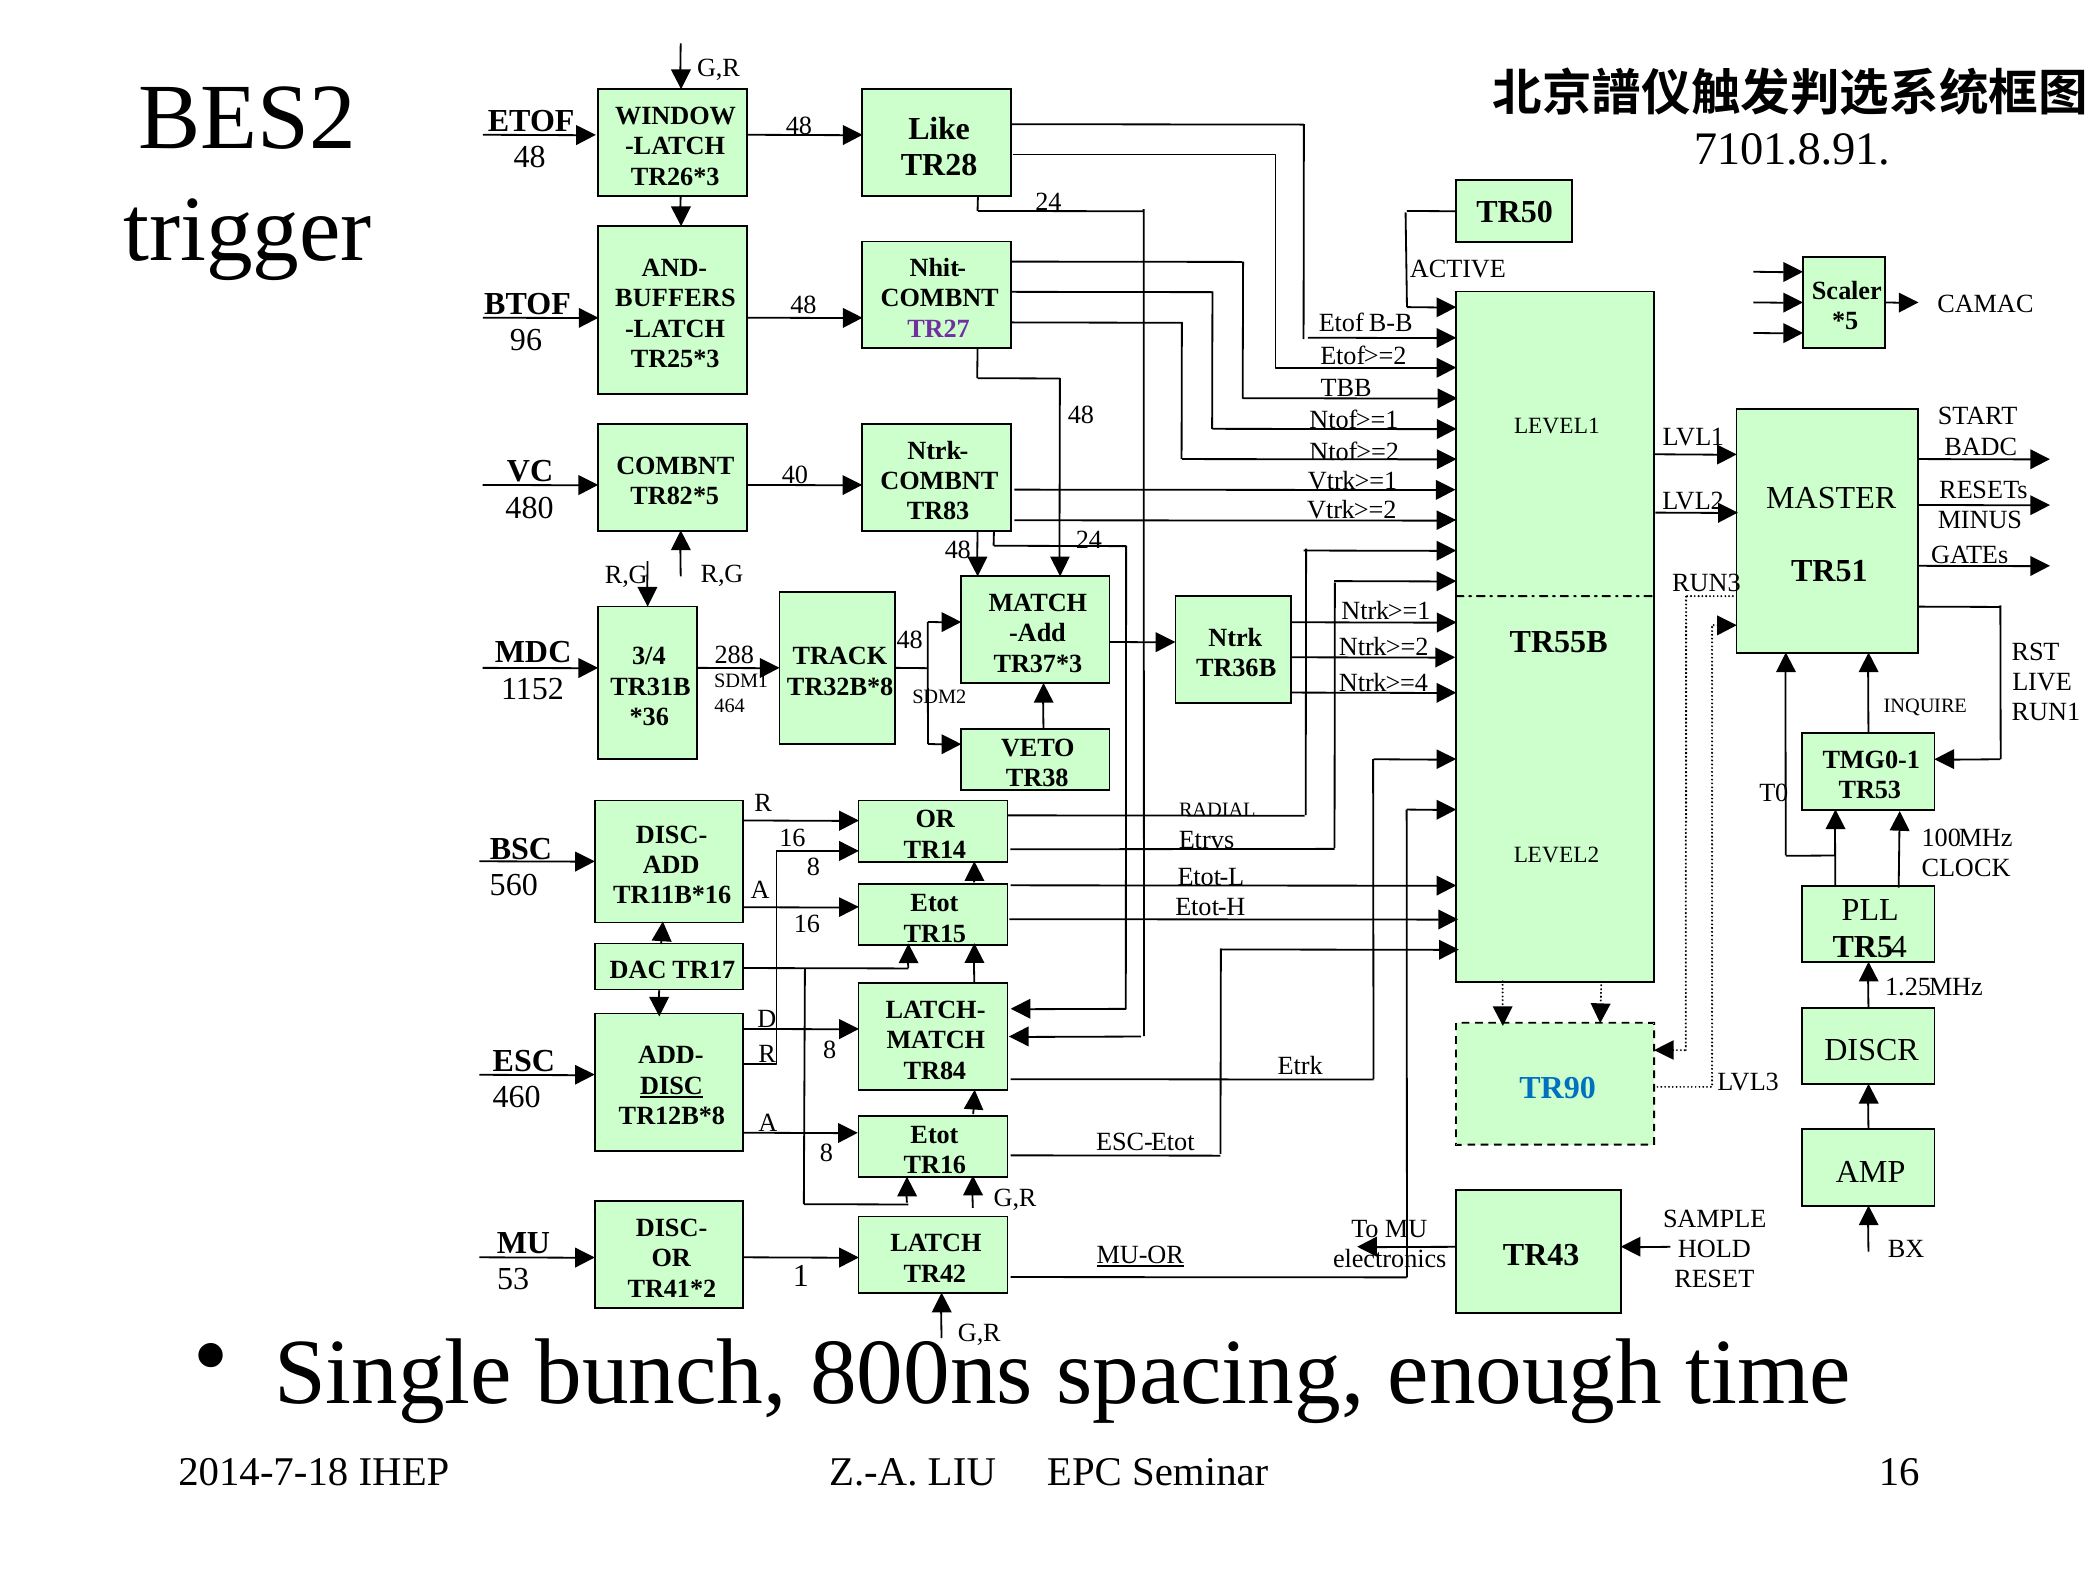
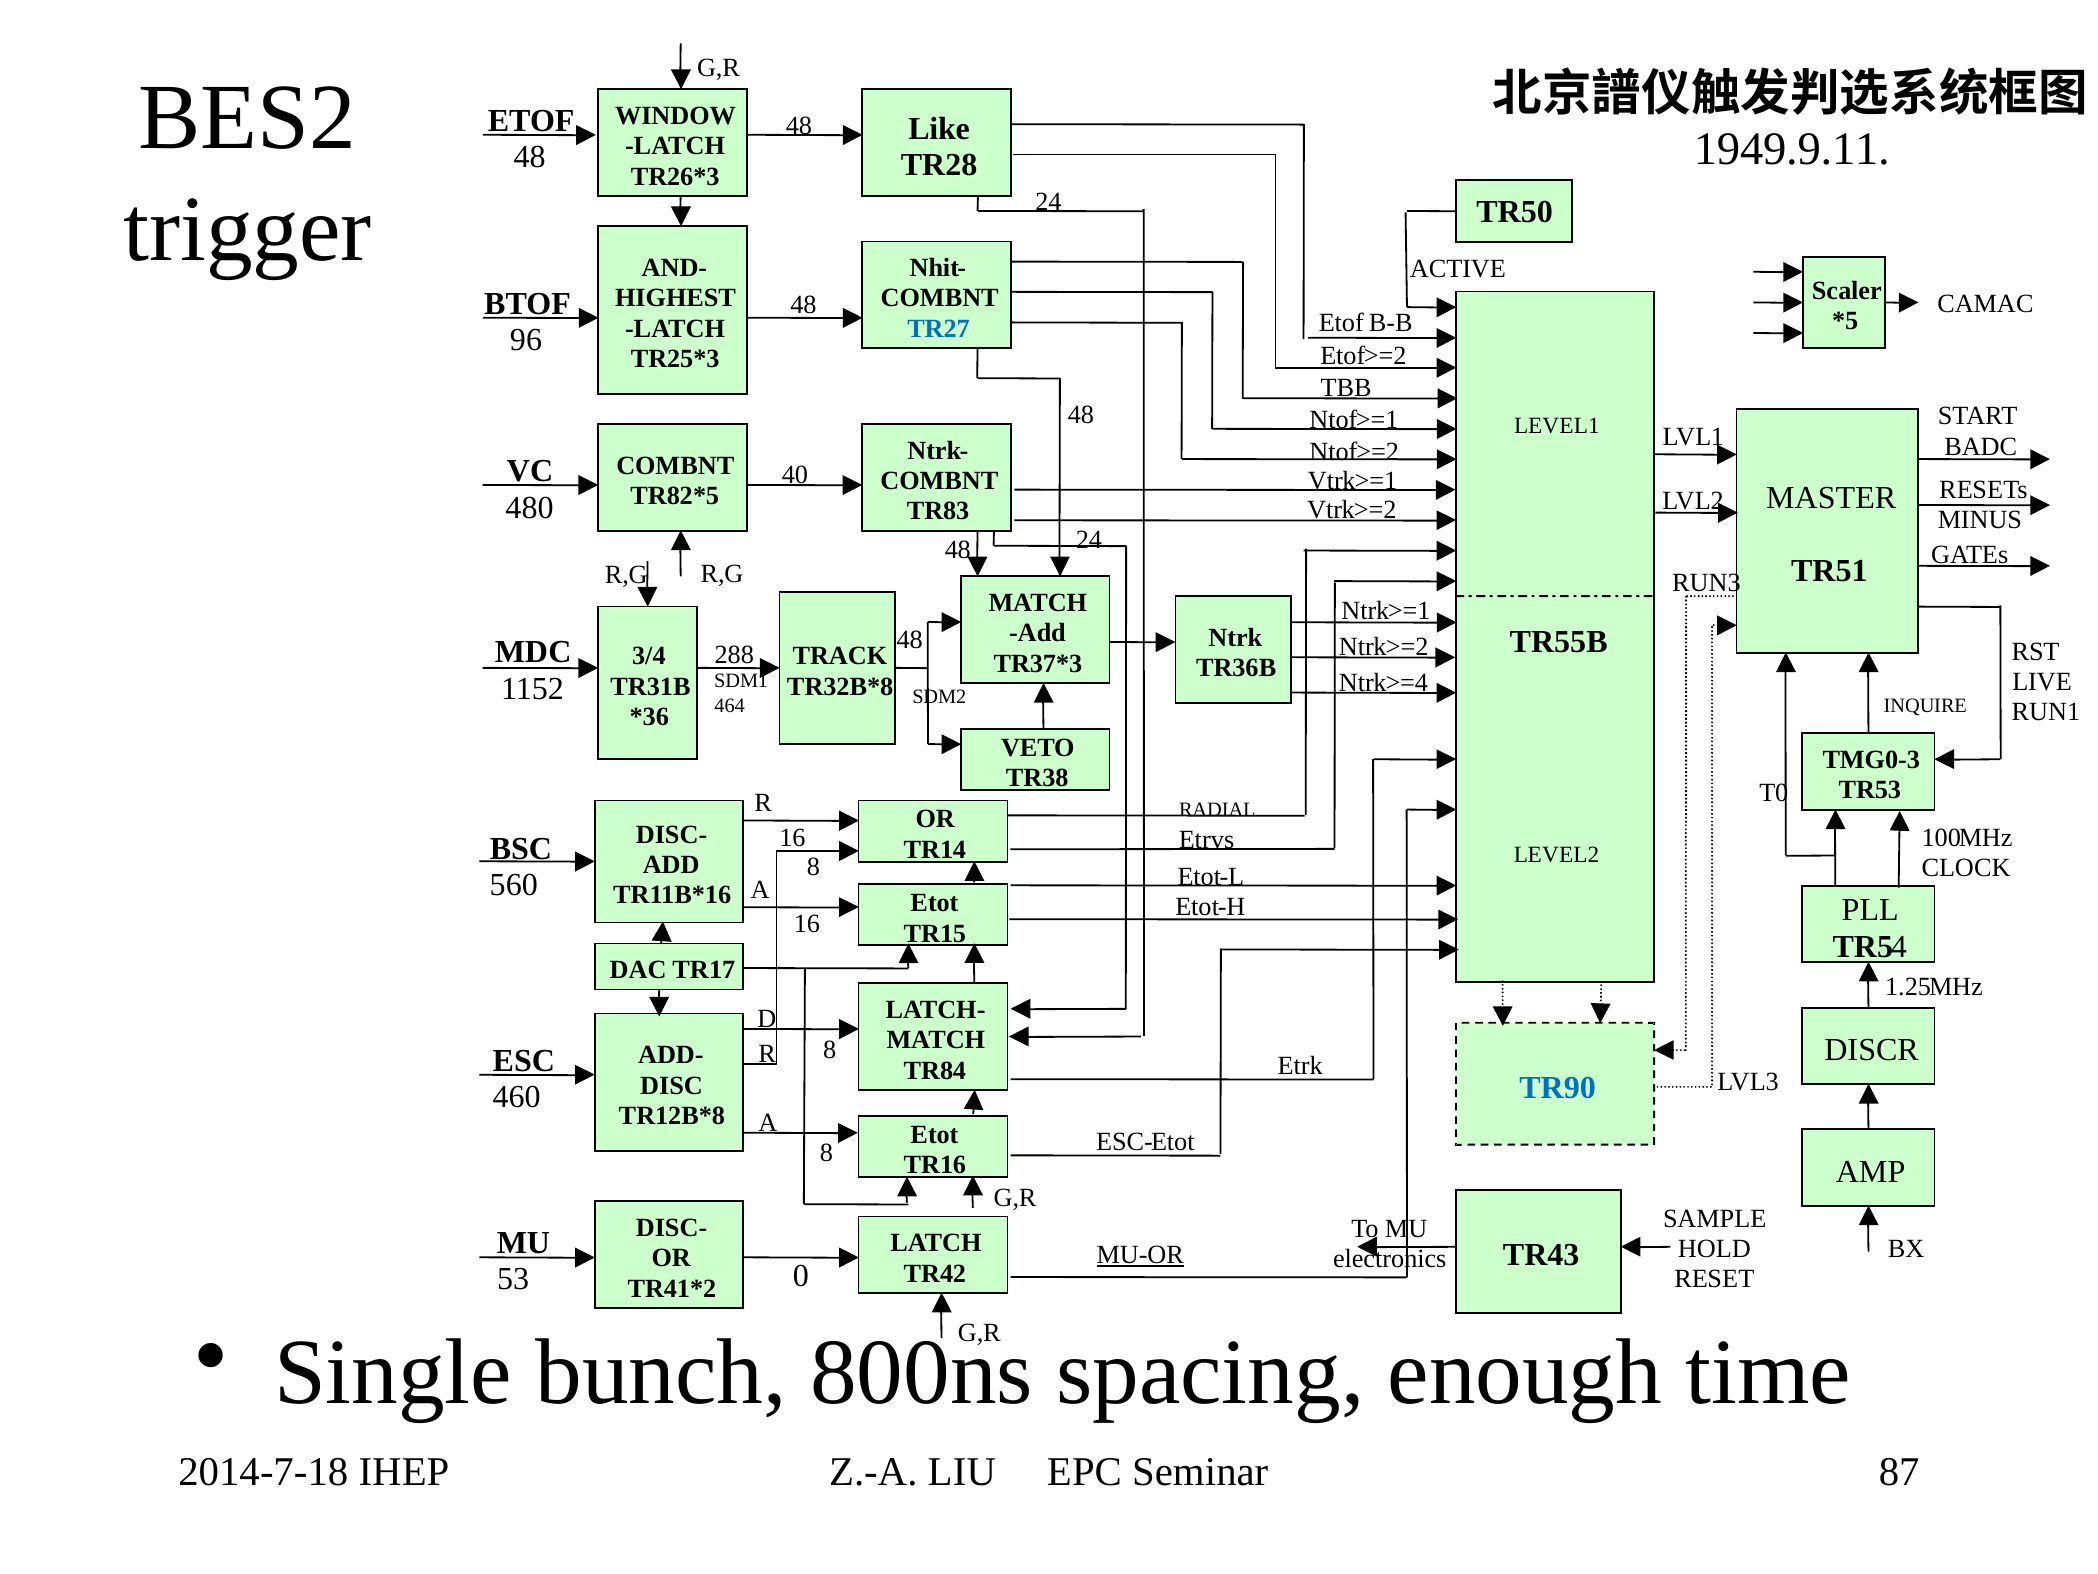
7101.8.91: 7101.8.91 -> 1949.9.11
BUFFERS: BUFFERS -> HIGHEST
TR27 colour: purple -> blue
TMG0-1: TMG0-1 -> TMG0-3
DISC underline: present -> none
1: 1 -> 0
Seminar 16: 16 -> 87
